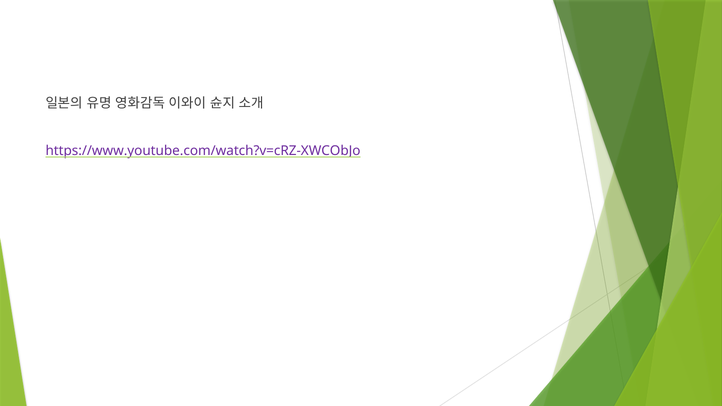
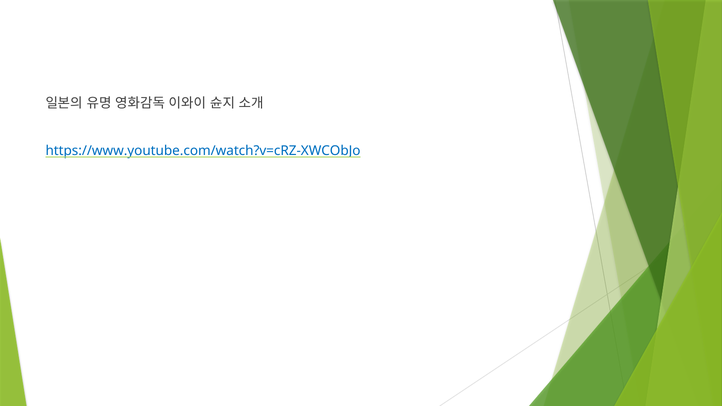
https://www.youtube.com/watch?v=cRZ-XWCObJo colour: purple -> blue
